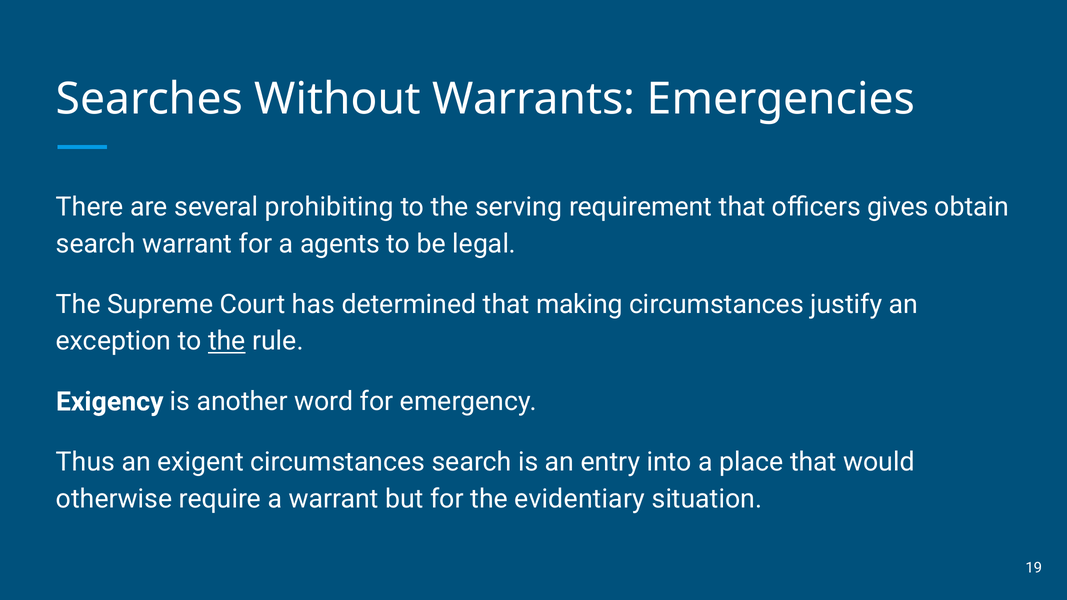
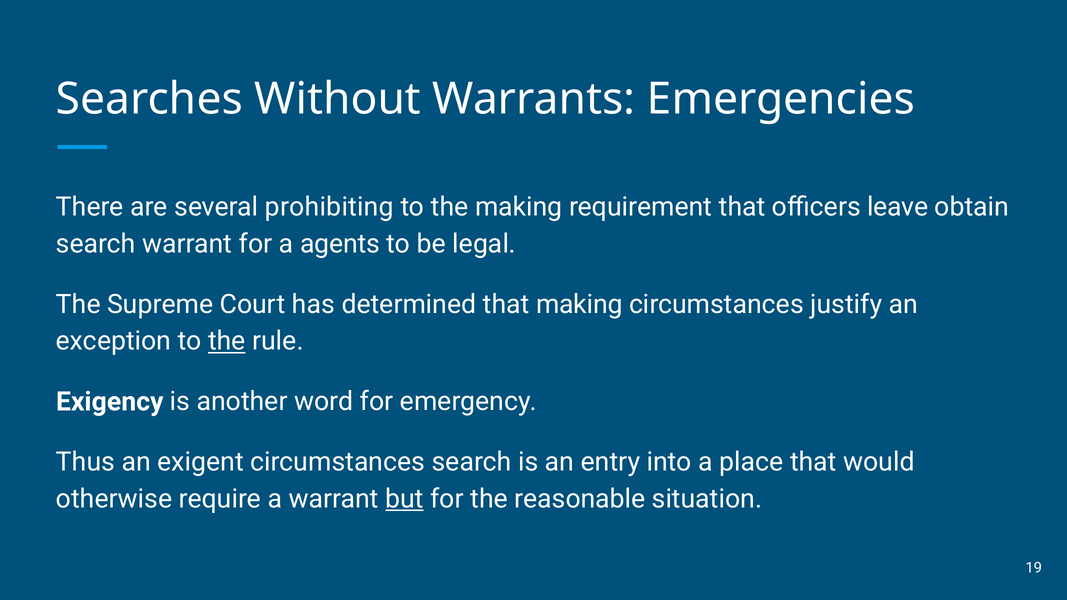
the serving: serving -> making
gives: gives -> leave
but underline: none -> present
evidentiary: evidentiary -> reasonable
